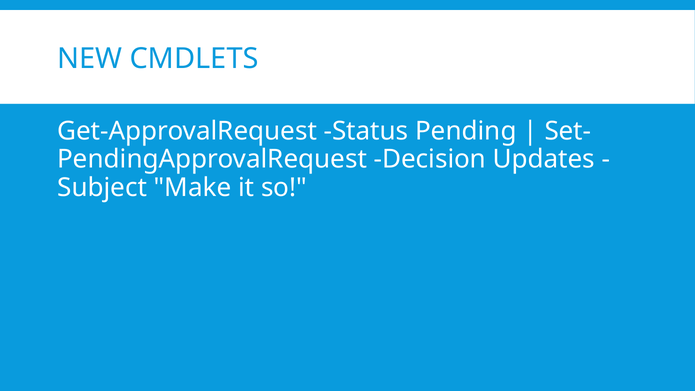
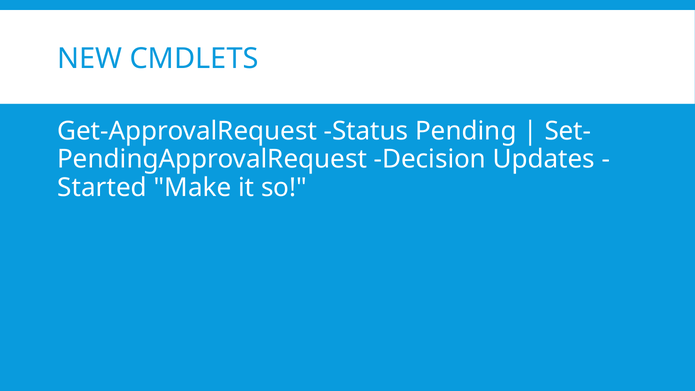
Subject: Subject -> Started
